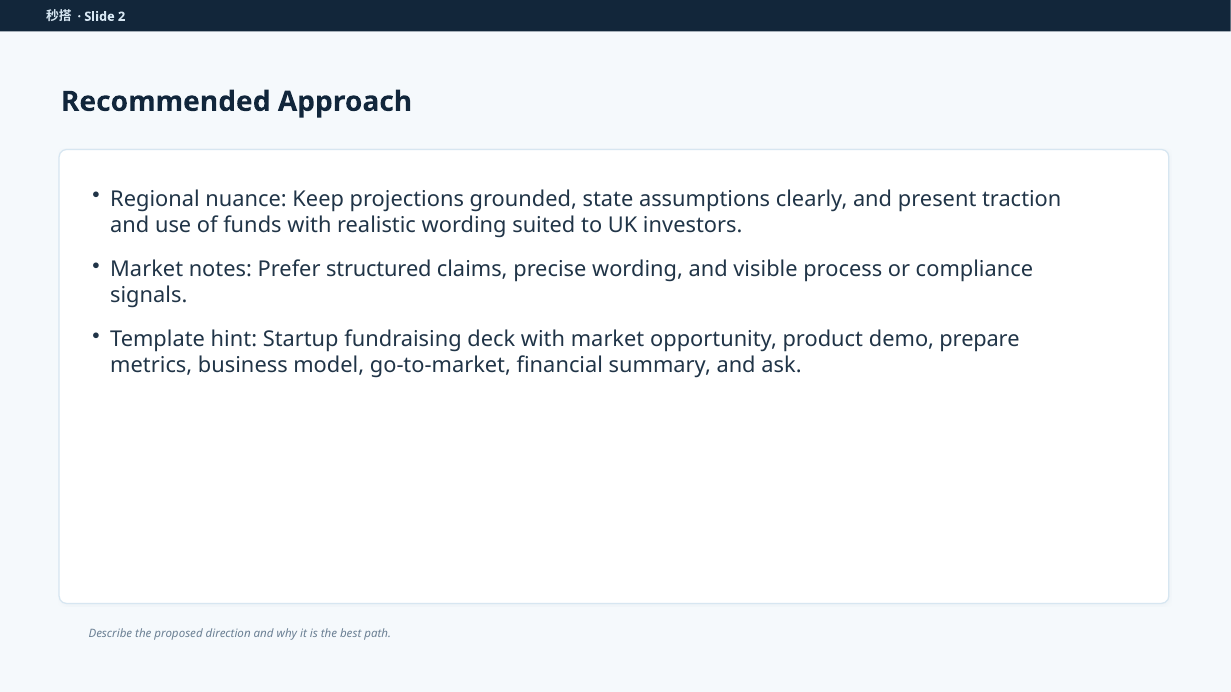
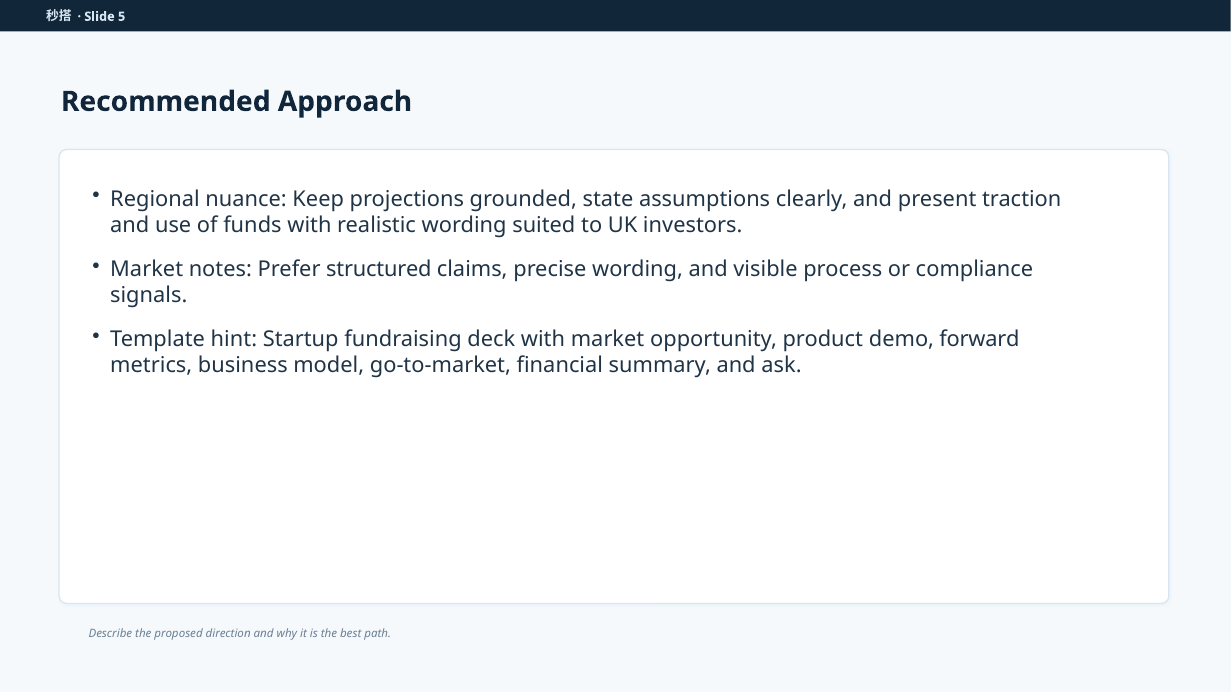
2: 2 -> 5
prepare: prepare -> forward
